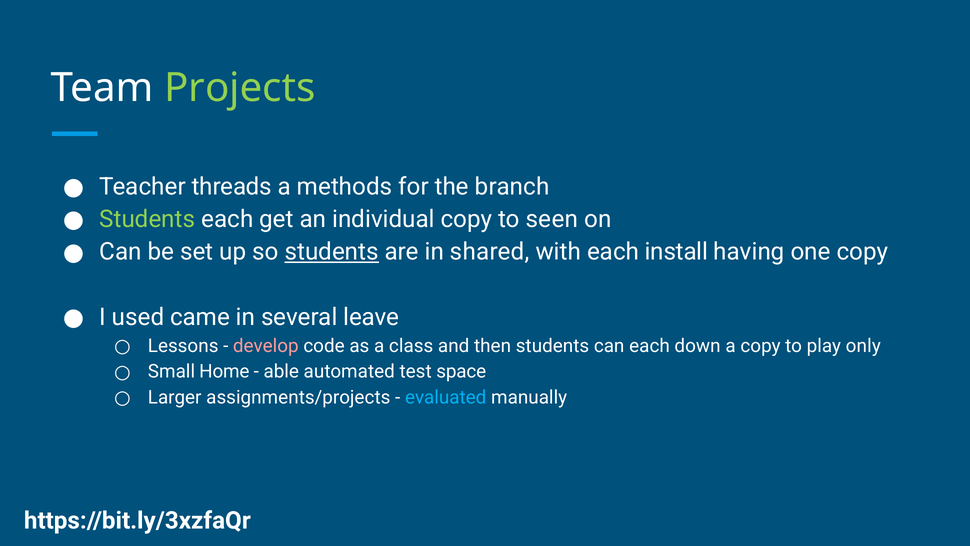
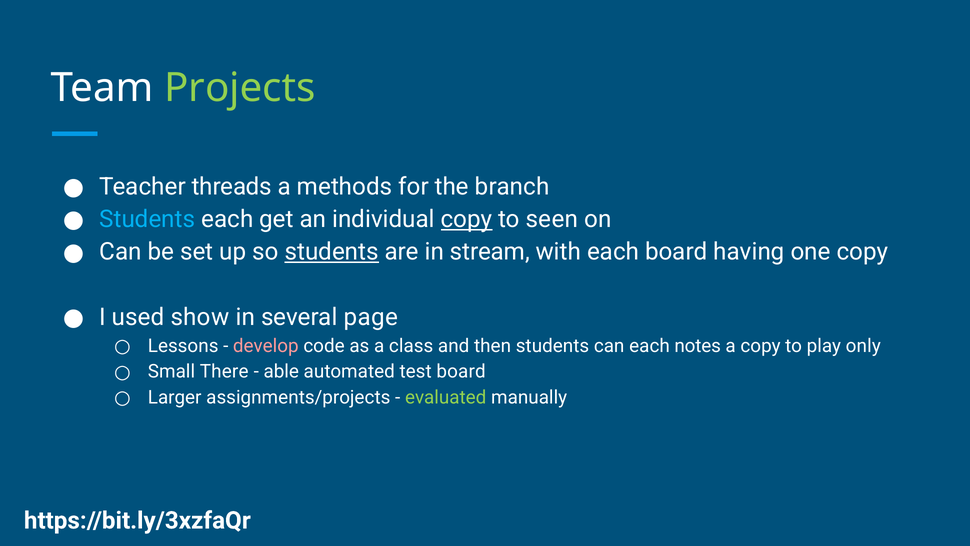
Students at (147, 219) colour: light green -> light blue
copy at (467, 219) underline: none -> present
shared: shared -> stream
each install: install -> board
came: came -> show
leave: leave -> page
down: down -> notes
Home: Home -> There
test space: space -> board
evaluated colour: light blue -> light green
